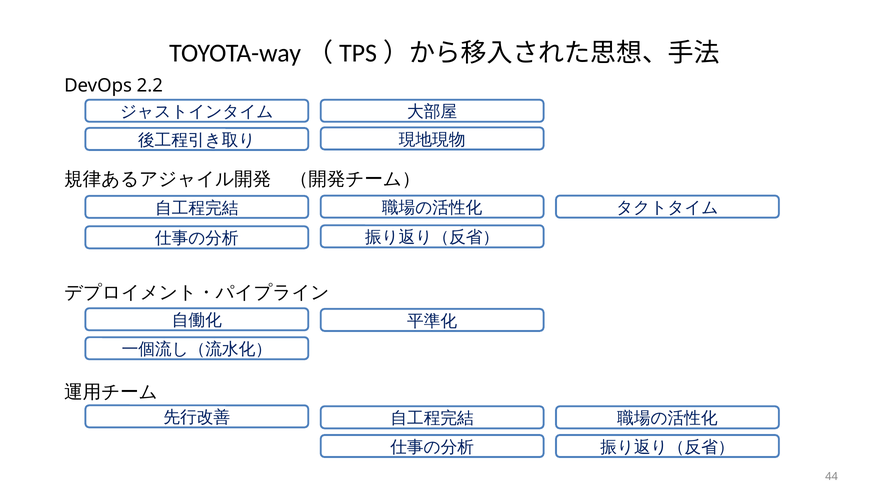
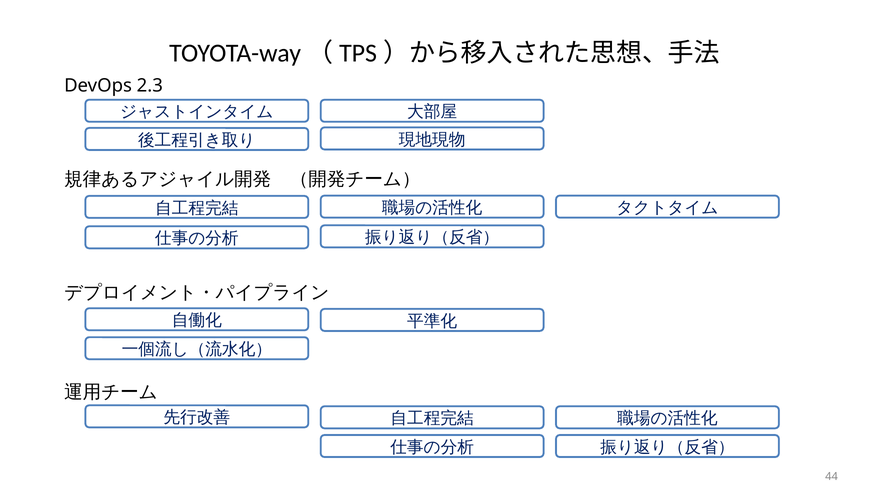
2.2: 2.2 -> 2.3
